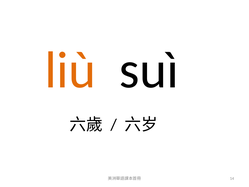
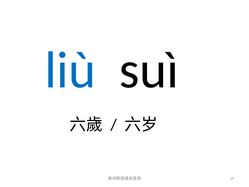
liù colour: orange -> blue
